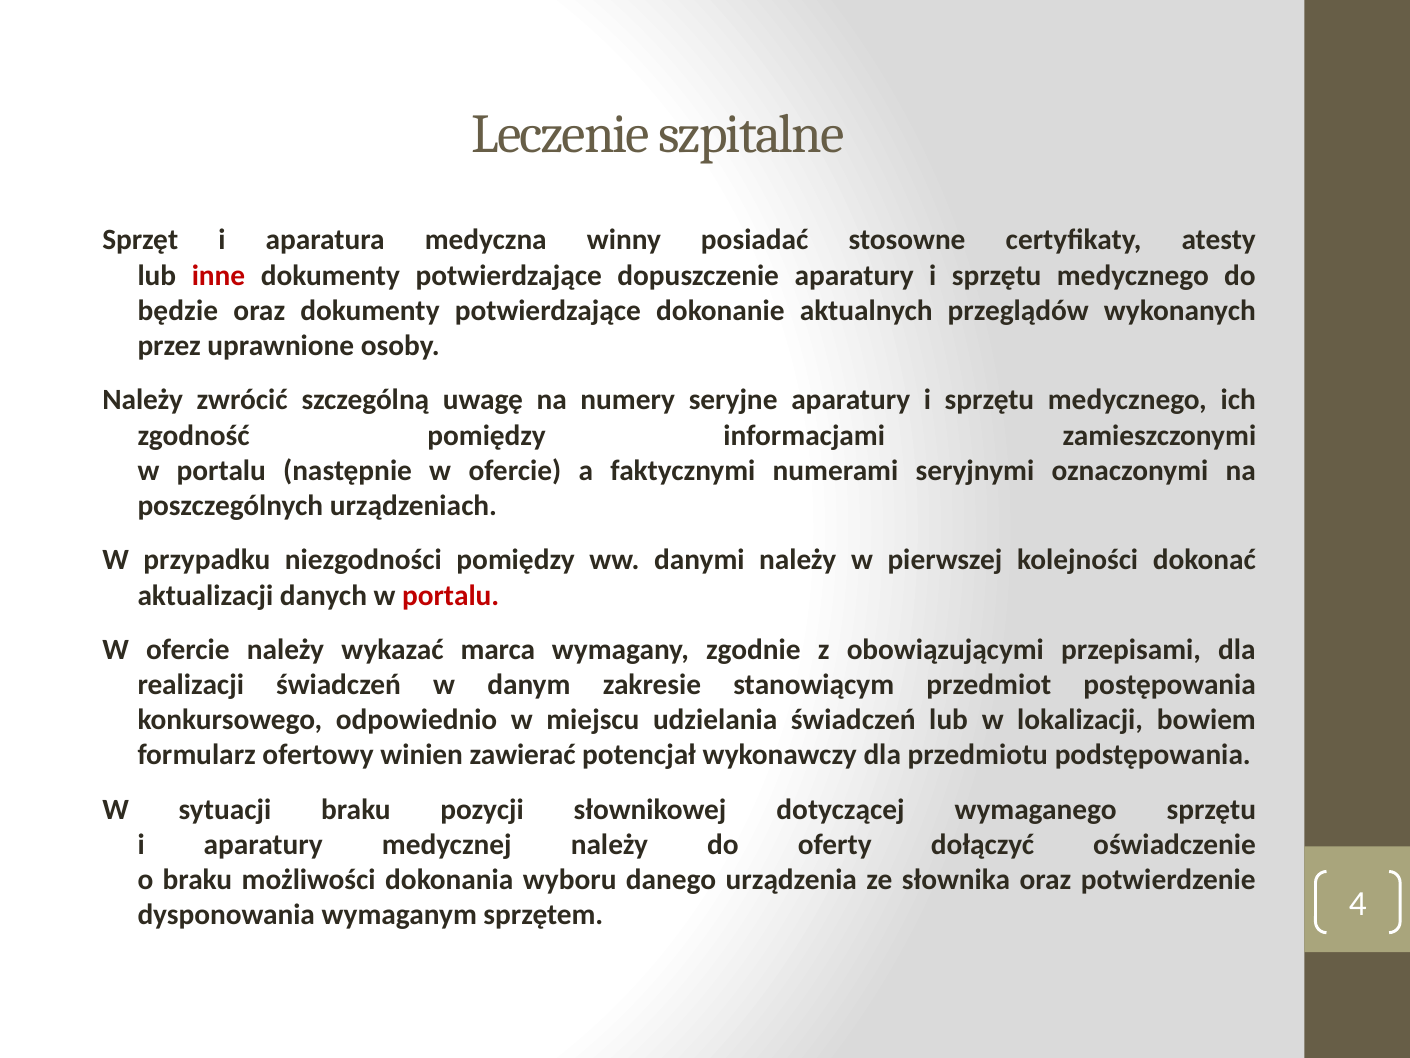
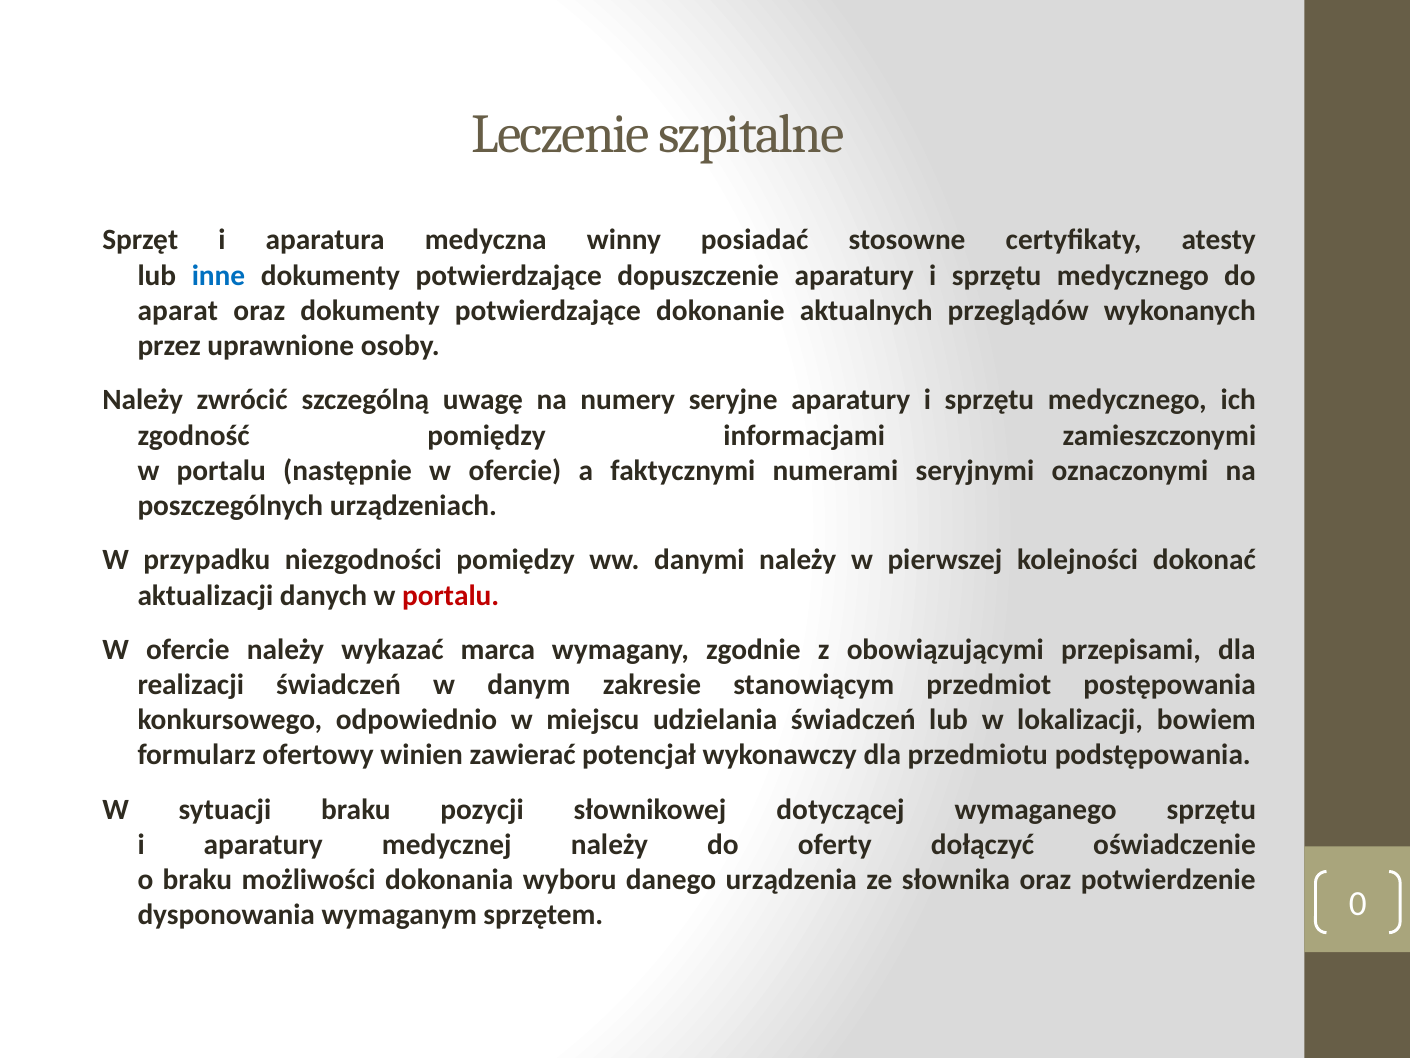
inne colour: red -> blue
będzie: będzie -> aparat
4: 4 -> 0
